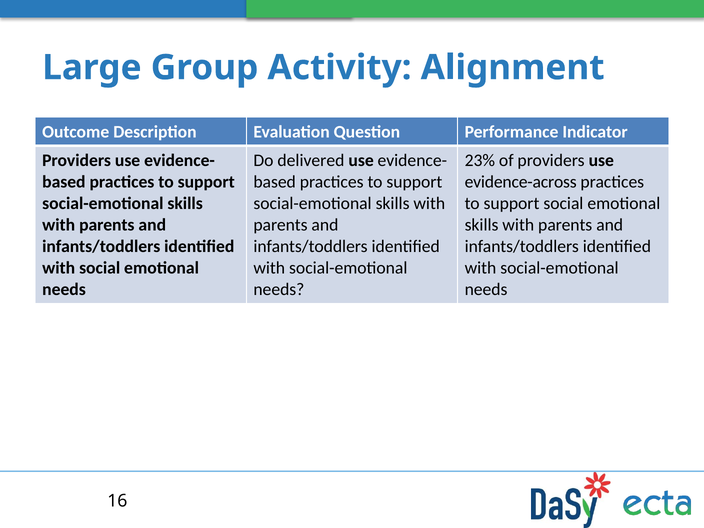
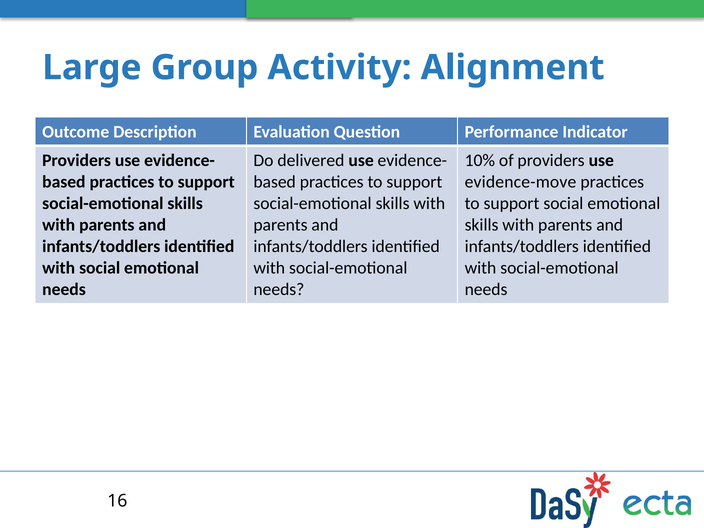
23%: 23% -> 10%
evidence-across: evidence-across -> evidence-move
